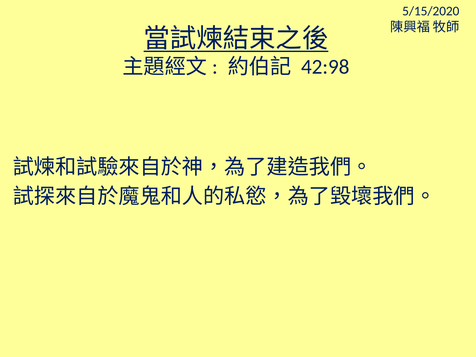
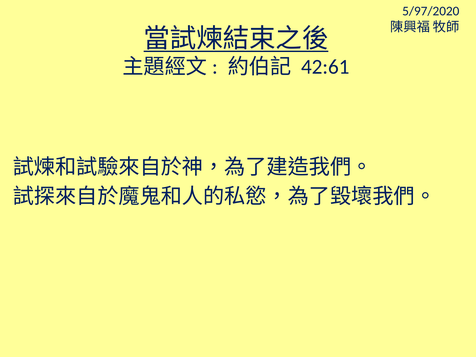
5/15/2020: 5/15/2020 -> 5/97/2020
42:98: 42:98 -> 42:61
